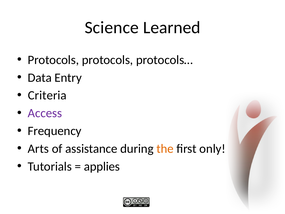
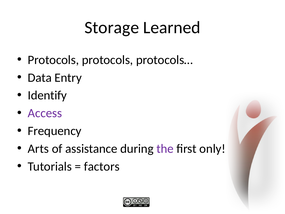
Science: Science -> Storage
Criteria: Criteria -> Identify
the colour: orange -> purple
applies: applies -> factors
